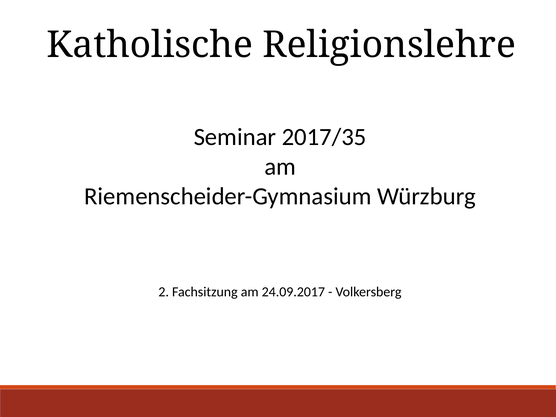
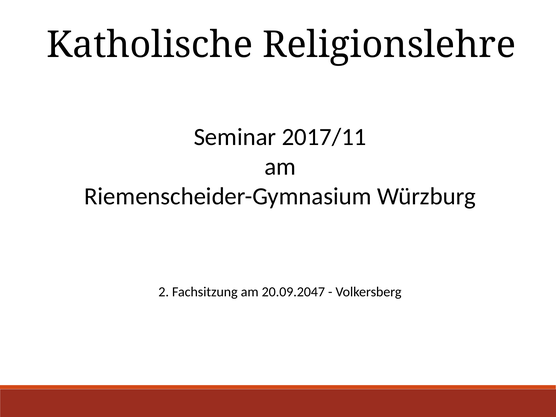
2017/35: 2017/35 -> 2017/11
24.09.2017: 24.09.2017 -> 20.09.2047
